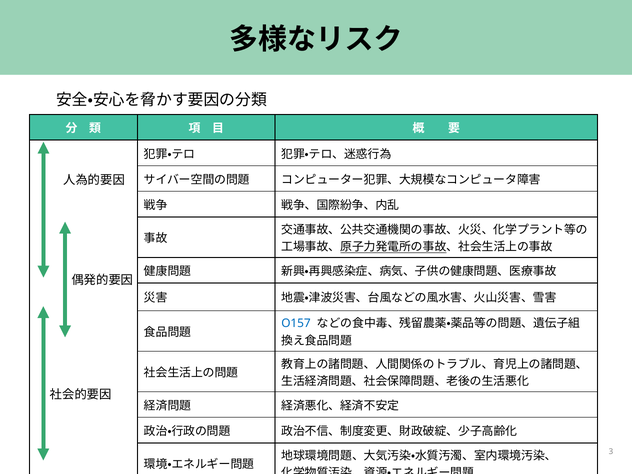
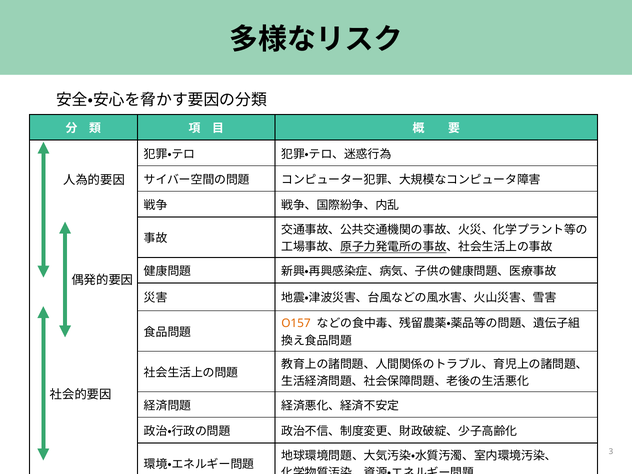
O157 colour: blue -> orange
